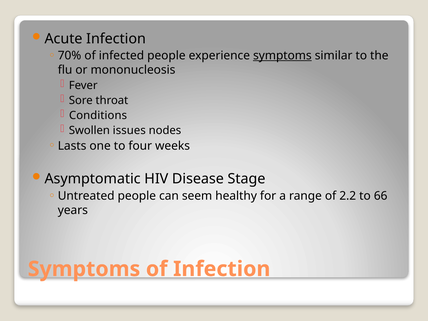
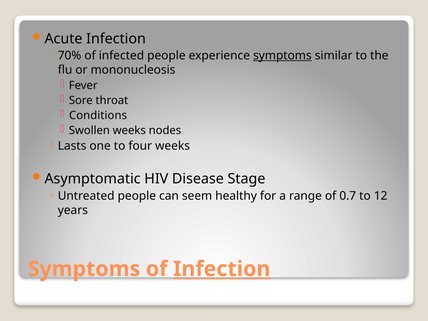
Swollen issues: issues -> weeks
2.2: 2.2 -> 0.7
66: 66 -> 12
Infection at (222, 269) underline: none -> present
